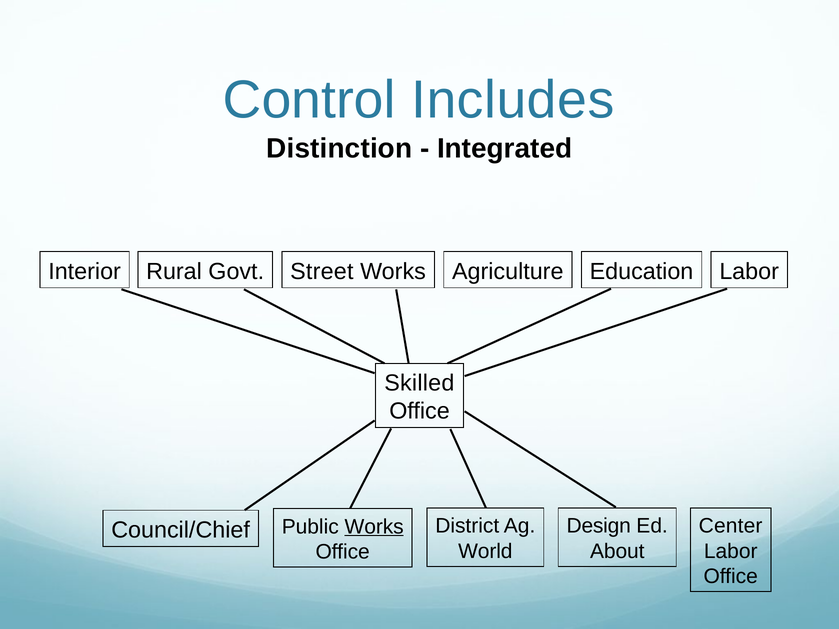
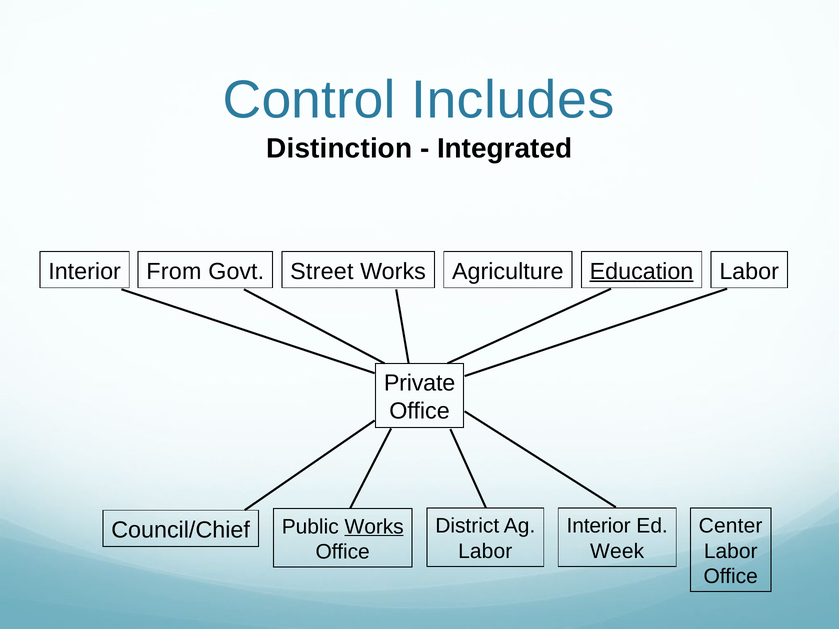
Rural: Rural -> From
Education underline: none -> present
Skilled: Skilled -> Private
Design at (599, 526): Design -> Interior
World at (485, 551): World -> Labor
About: About -> Week
